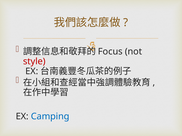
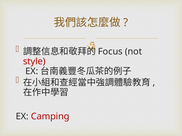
Camping colour: blue -> red
